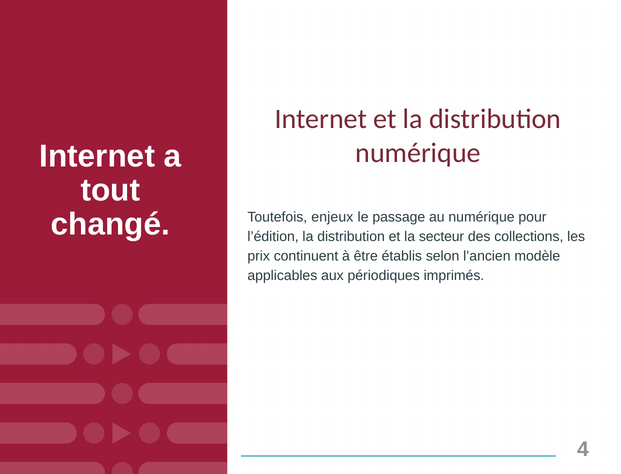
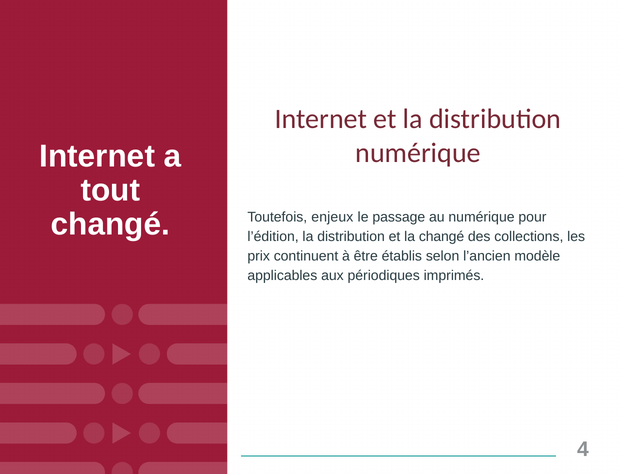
la secteur: secteur -> changé
